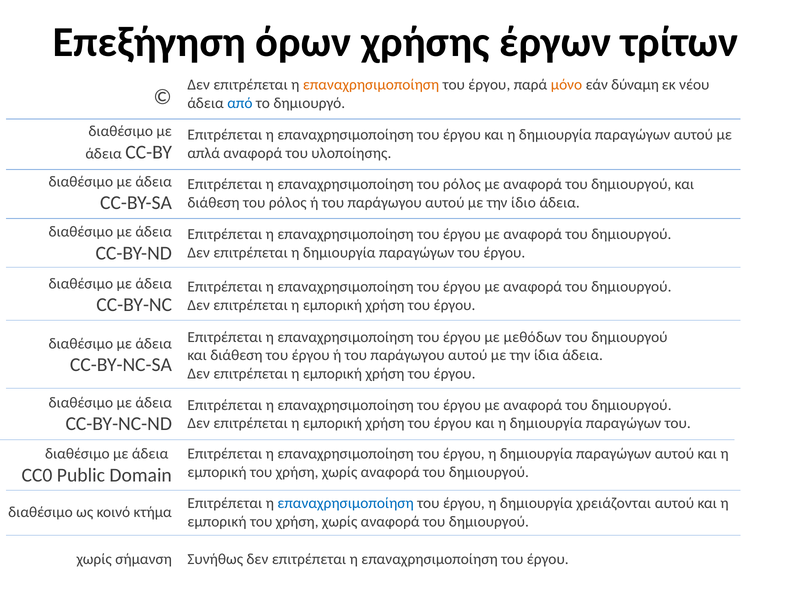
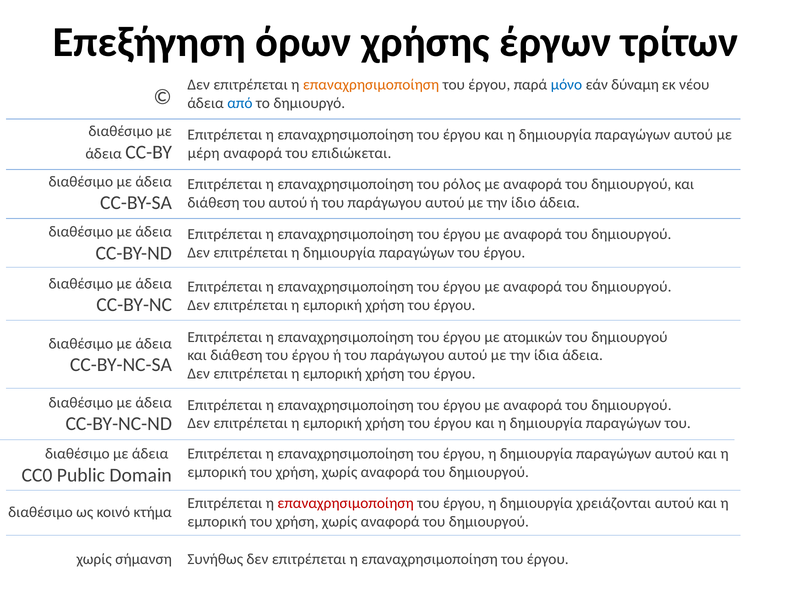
μόνο colour: orange -> blue
απλά: απλά -> μέρη
υλοποίησης: υλοποίησης -> επιδιώκεται
διάθεση του ρόλος: ρόλος -> αυτού
μεθόδων: μεθόδων -> ατομικών
επαναχρησιμοποίηση at (346, 504) colour: blue -> red
